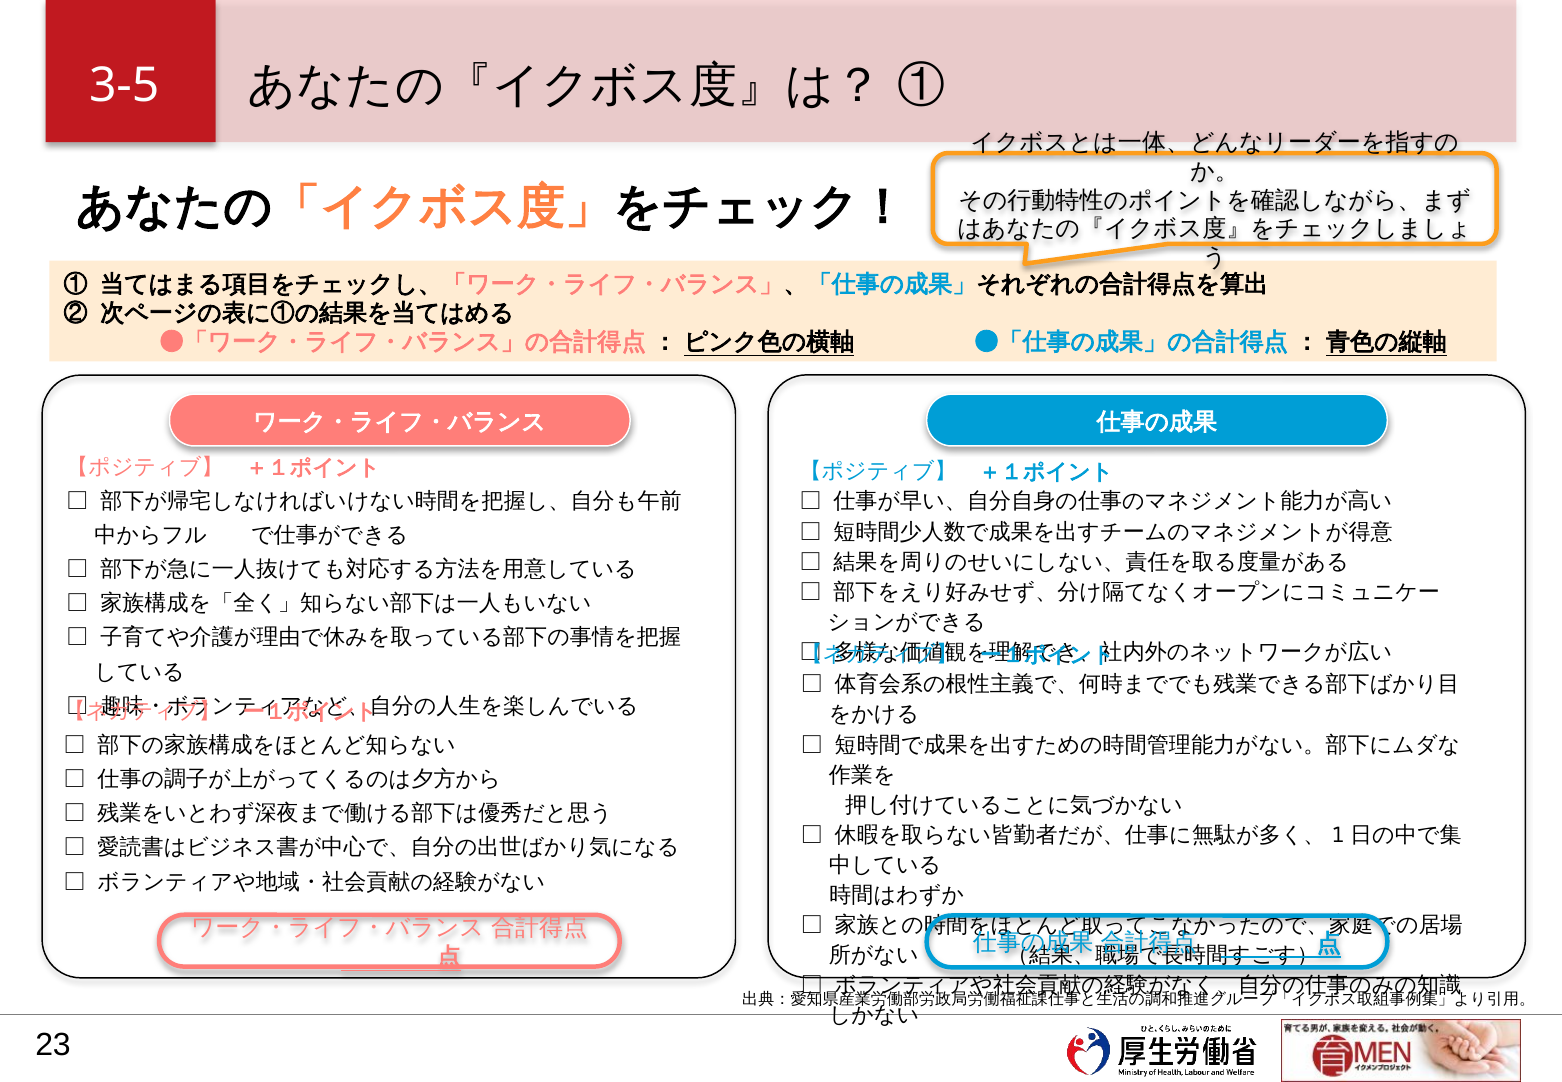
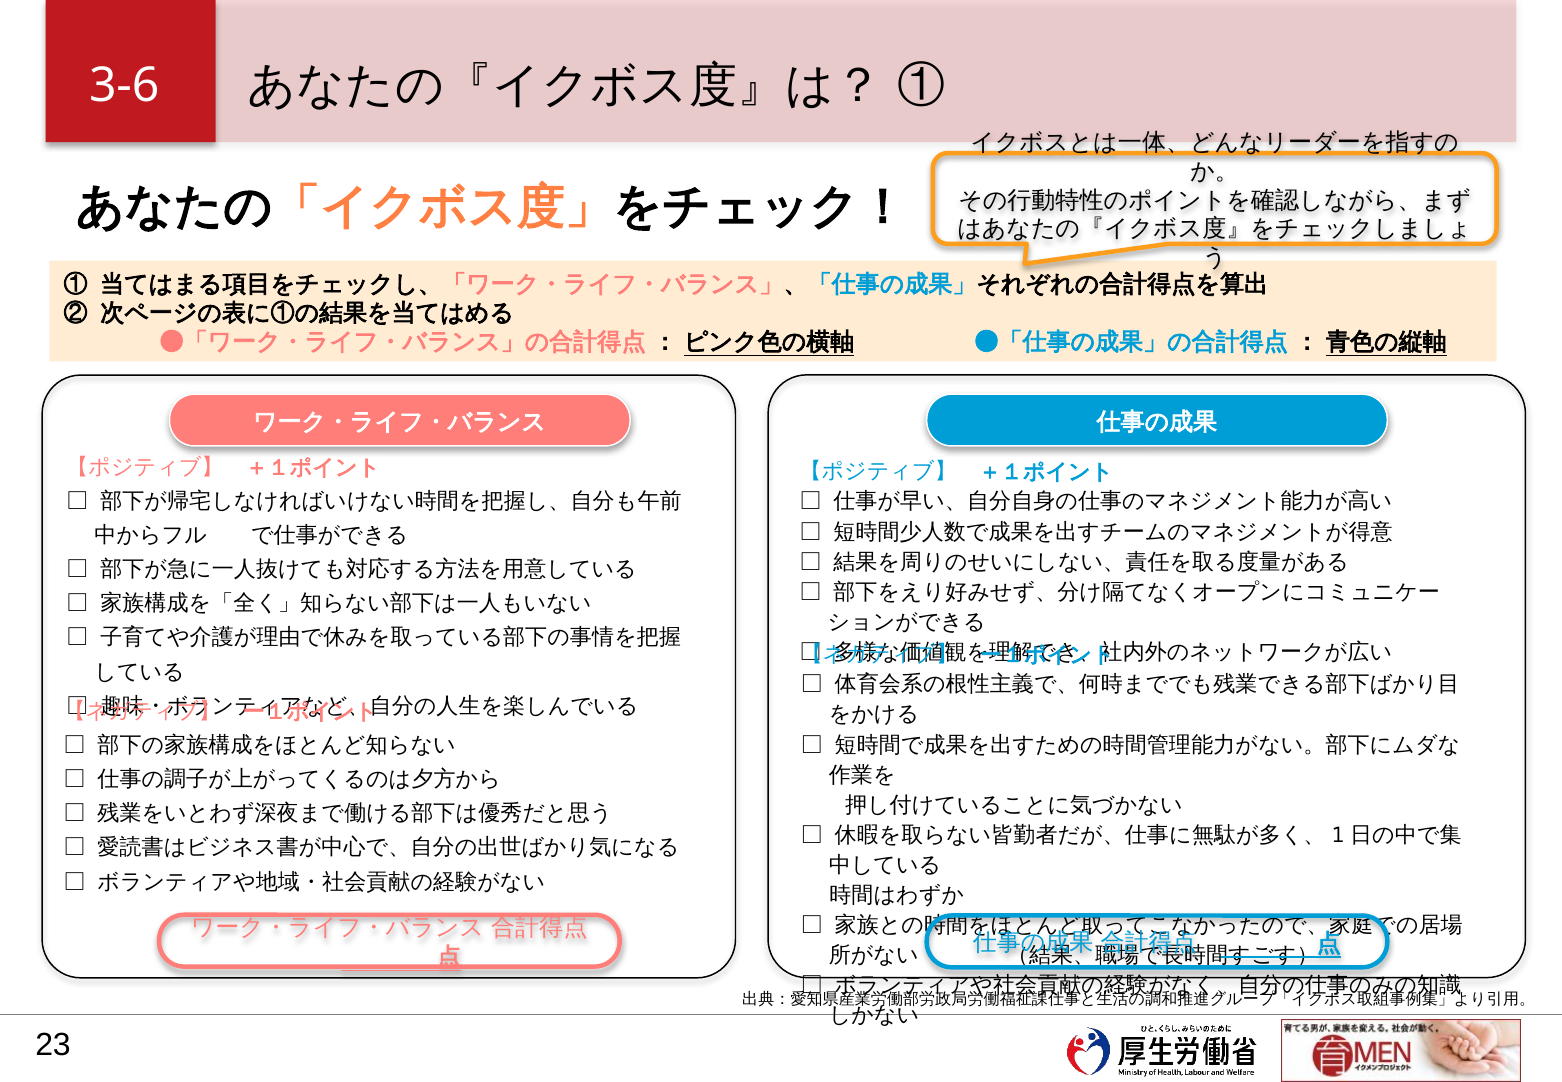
3-5: 3-5 -> 3-6
